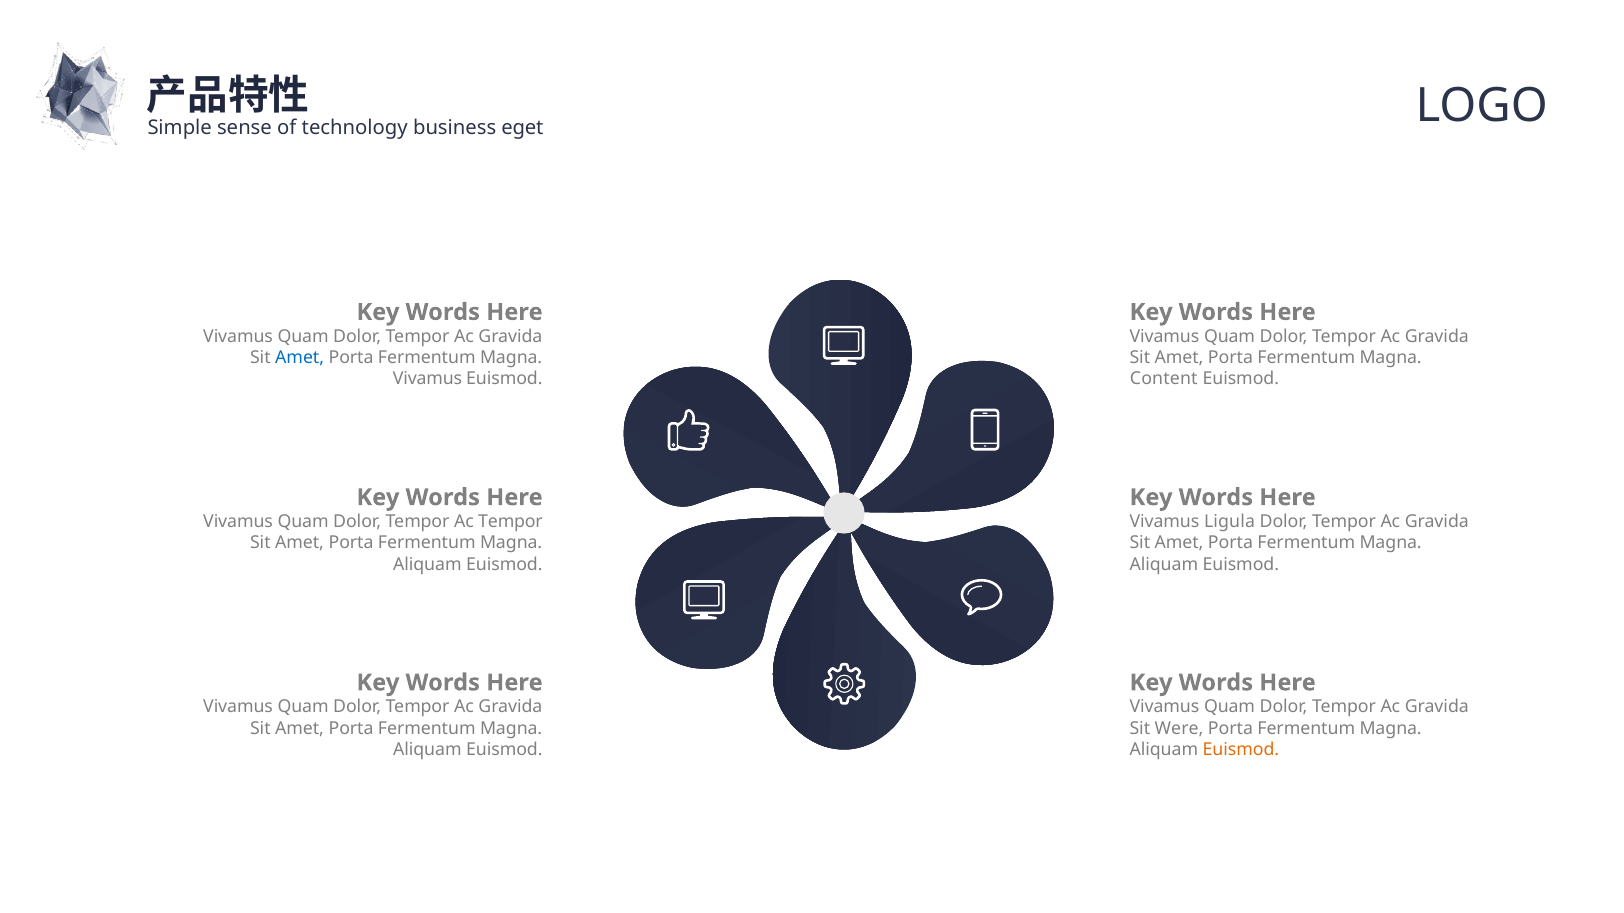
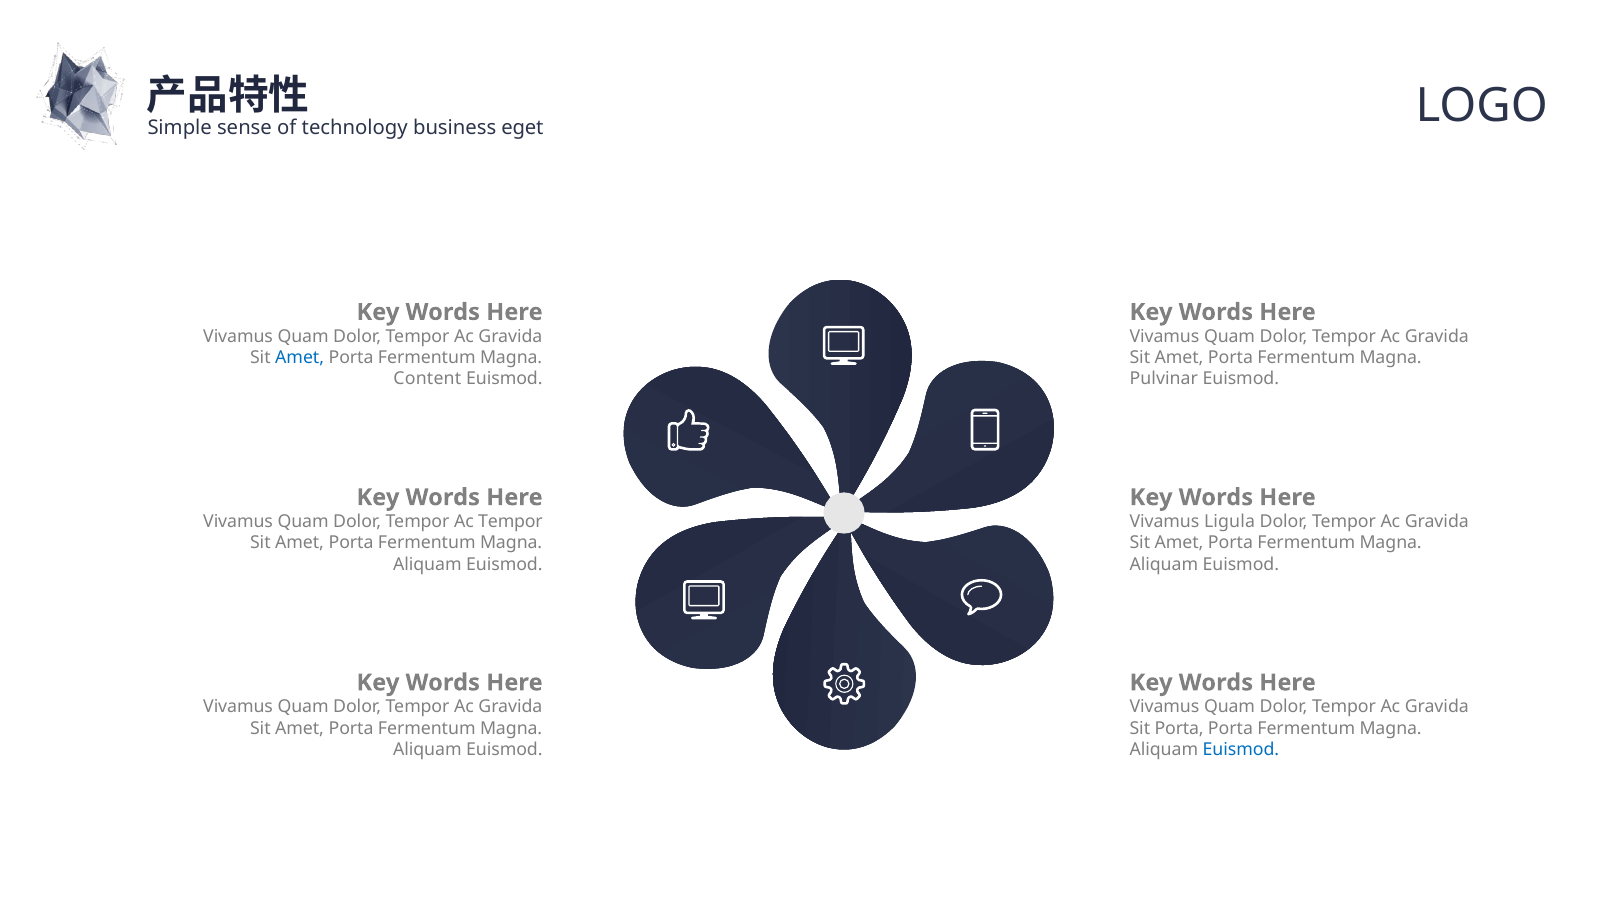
Vivamus at (428, 379): Vivamus -> Content
Content: Content -> Pulvinar
Sit Were: Were -> Porta
Euismod at (1241, 750) colour: orange -> blue
